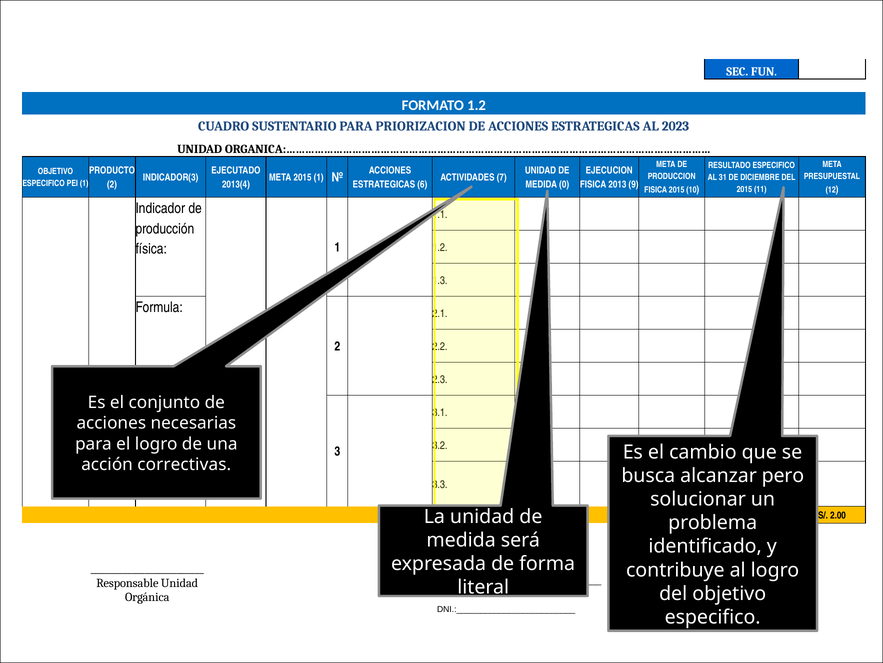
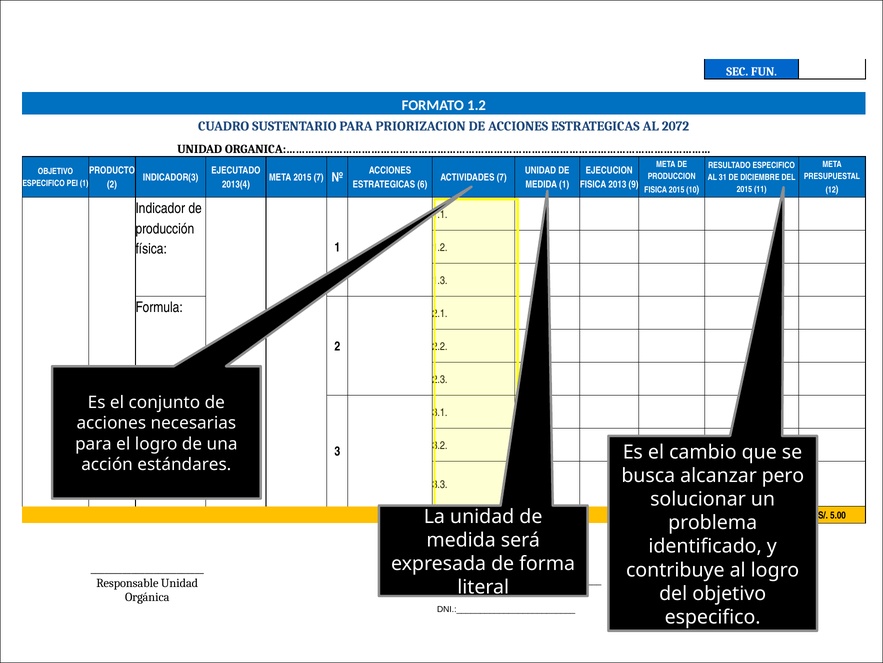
2023: 2023 -> 2072
2015 1: 1 -> 7
MEDIDA 0: 0 -> 1
correctivas: correctivas -> estándares
2.00: 2.00 -> 5.00
